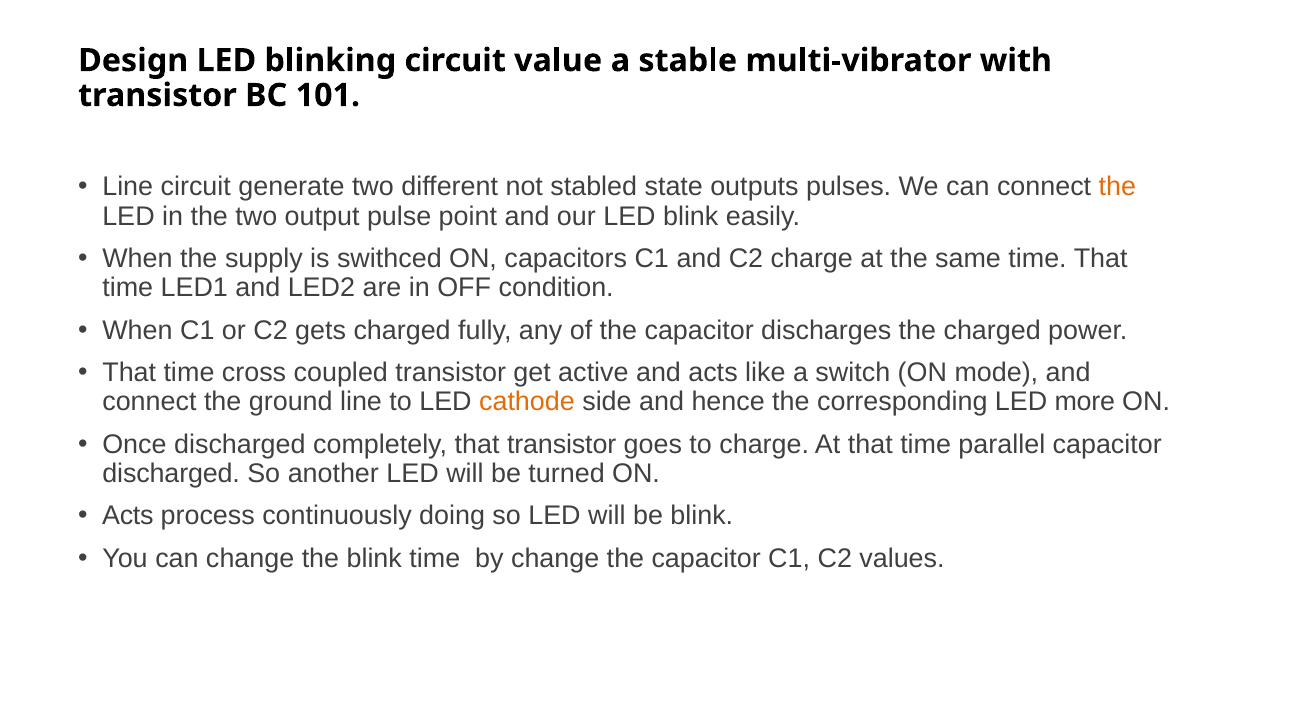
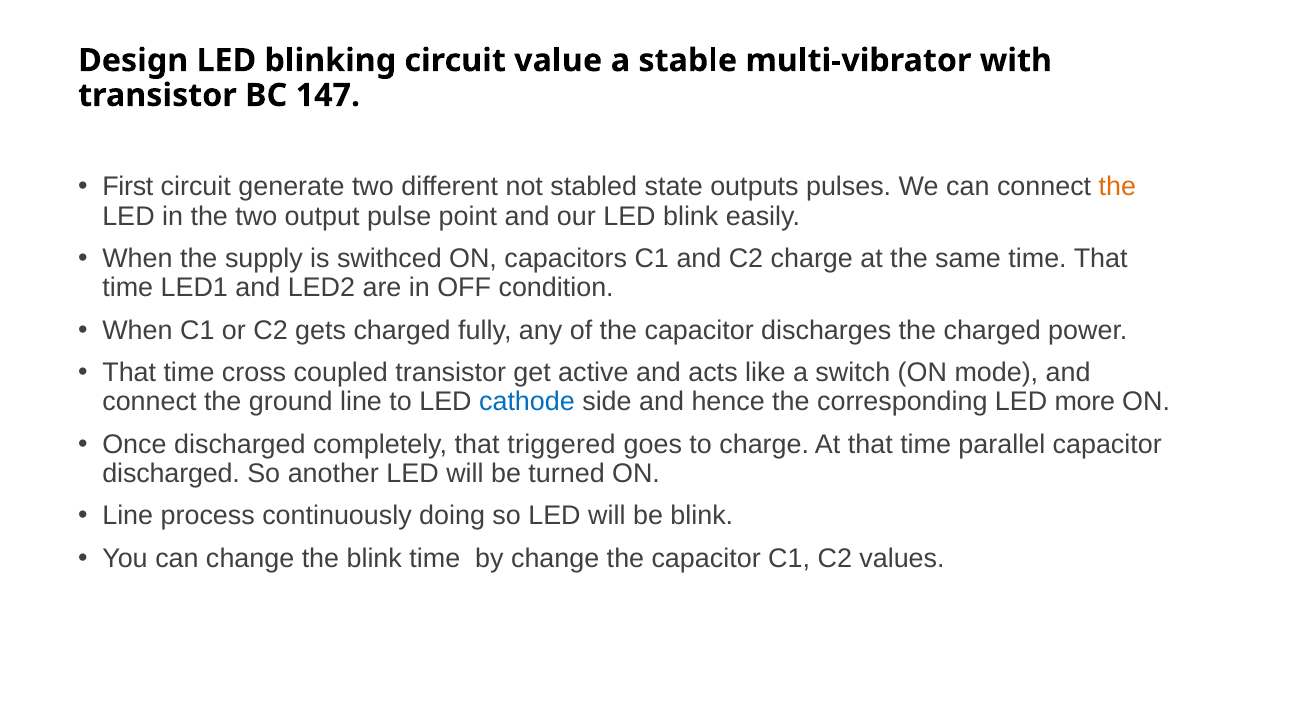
101: 101 -> 147
Line at (128, 187): Line -> First
cathode colour: orange -> blue
that transistor: transistor -> triggered
Acts at (128, 516): Acts -> Line
